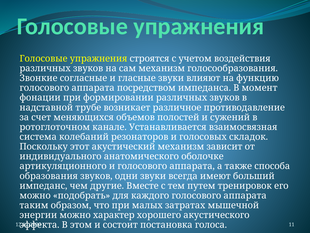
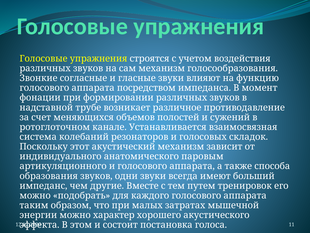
оболочке: оболочке -> паровым
